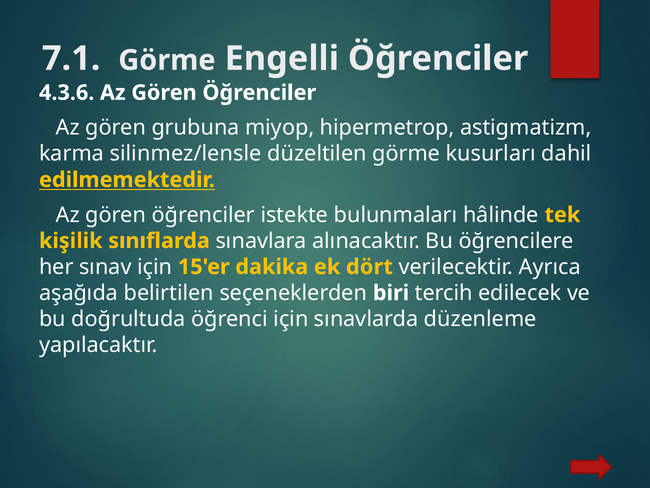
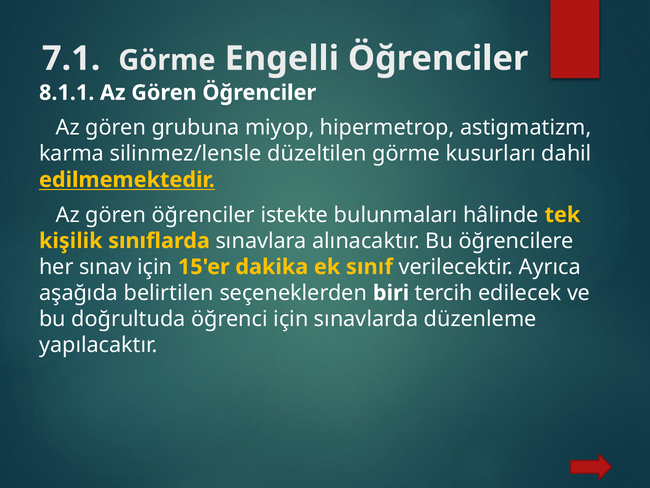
4.3.6: 4.3.6 -> 8.1.1
dört: dört -> sınıf
